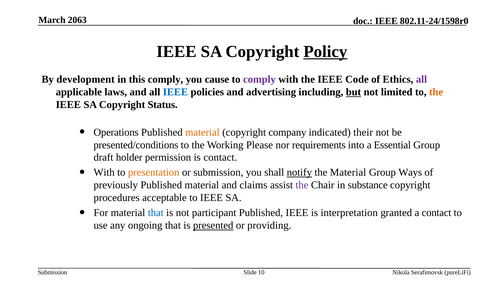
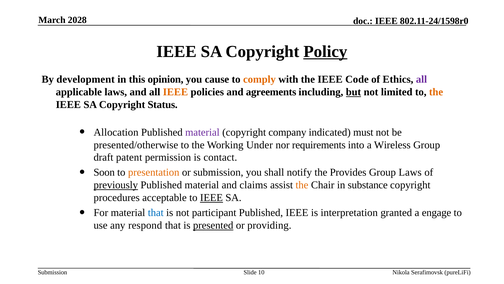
2063: 2063 -> 2028
this comply: comply -> opinion
comply at (259, 79) colour: purple -> orange
IEEE at (175, 92) colour: blue -> orange
advertising: advertising -> agreements
Operations: Operations -> Allocation
material at (202, 132) colour: orange -> purple
their: their -> must
presented/conditions: presented/conditions -> presented/otherwise
Please: Please -> Under
Essential: Essential -> Wireless
holder: holder -> patent
With at (104, 172): With -> Soon
notify underline: present -> none
the Material: Material -> Provides
Group Ways: Ways -> Laws
previously underline: none -> present
the at (302, 185) colour: purple -> orange
IEEE at (211, 197) underline: none -> present
a contact: contact -> engage
ongoing: ongoing -> respond
